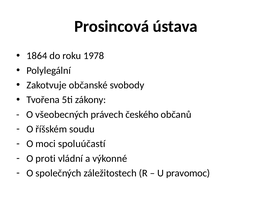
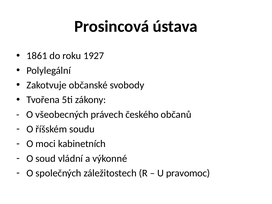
1864: 1864 -> 1861
1978: 1978 -> 1927
spoluúčastí: spoluúčastí -> kabinetních
proti: proti -> soud
